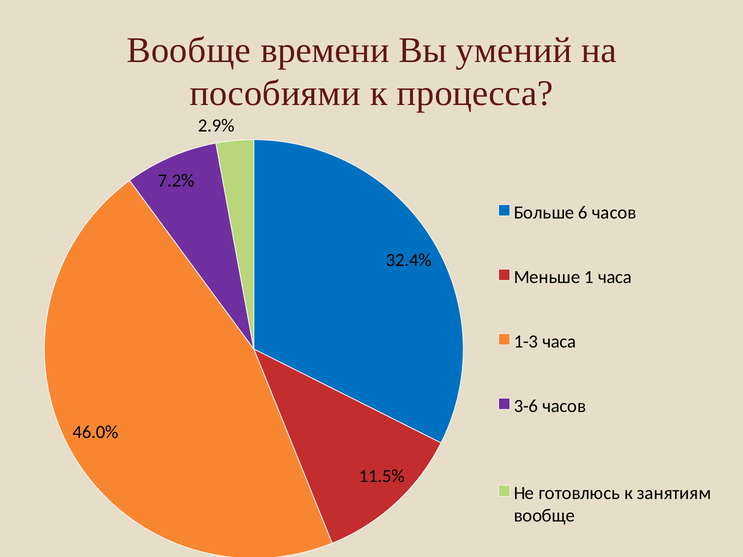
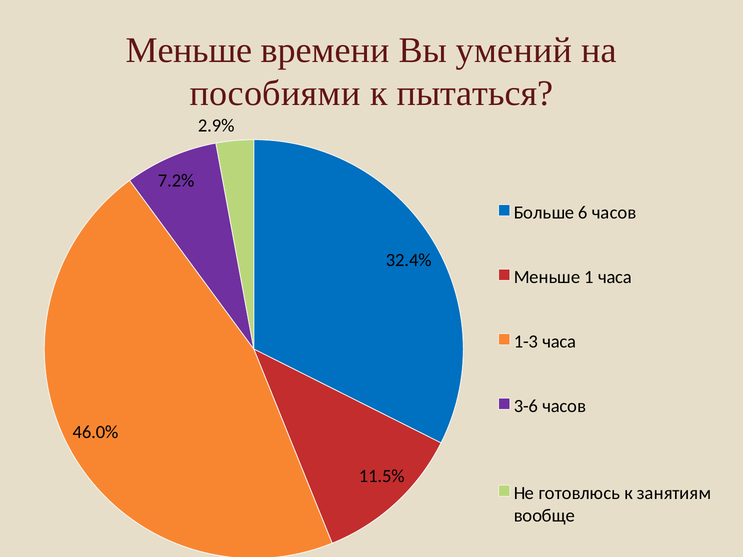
Вообще at (189, 50): Вообще -> Меньше
процесса: процесса -> пытаться
